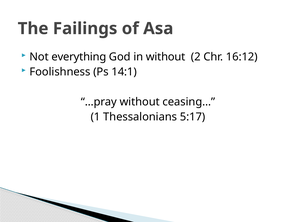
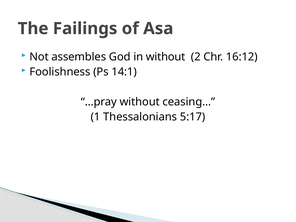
everything: everything -> assembles
